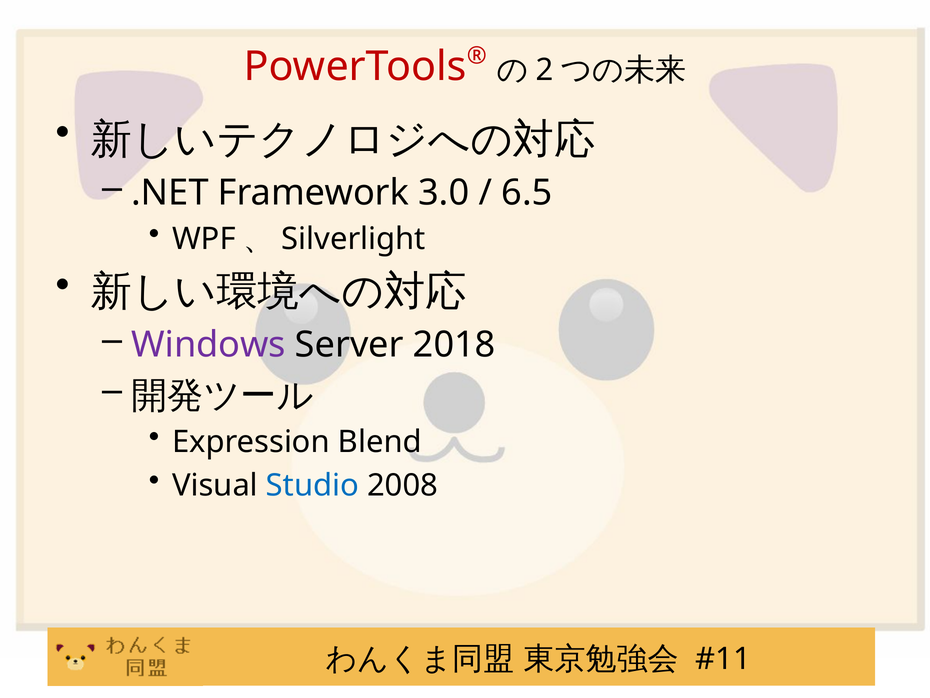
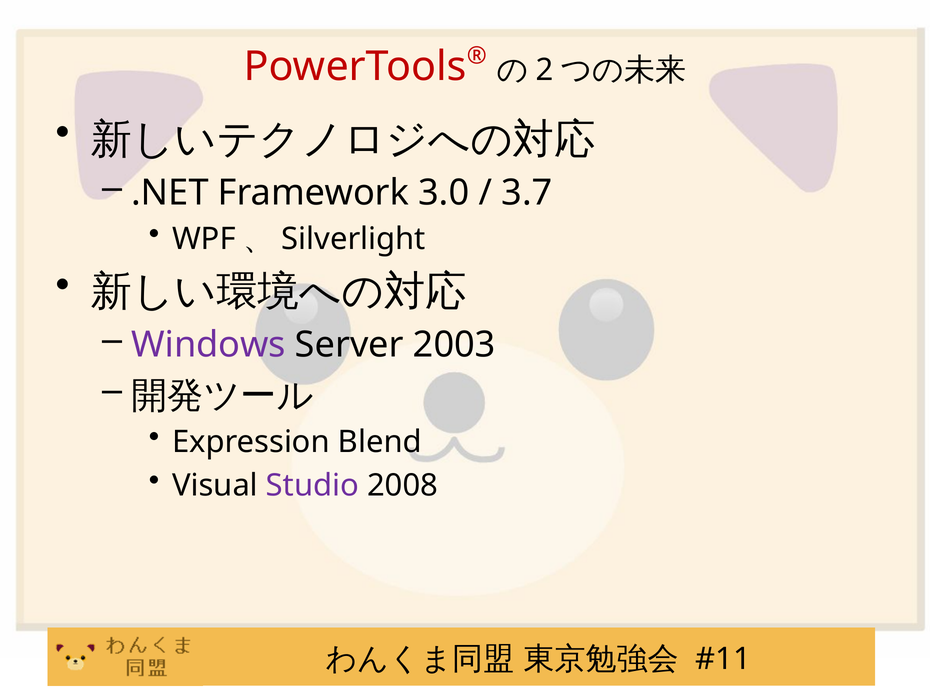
6.5: 6.5 -> 3.7
2018: 2018 -> 2003
Studio colour: blue -> purple
